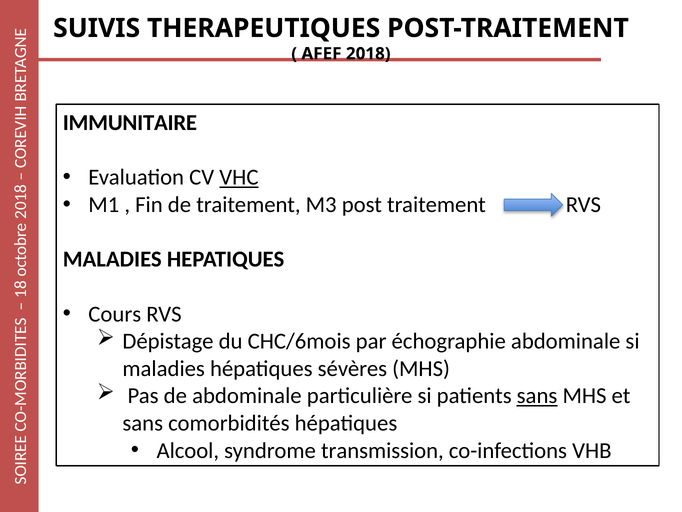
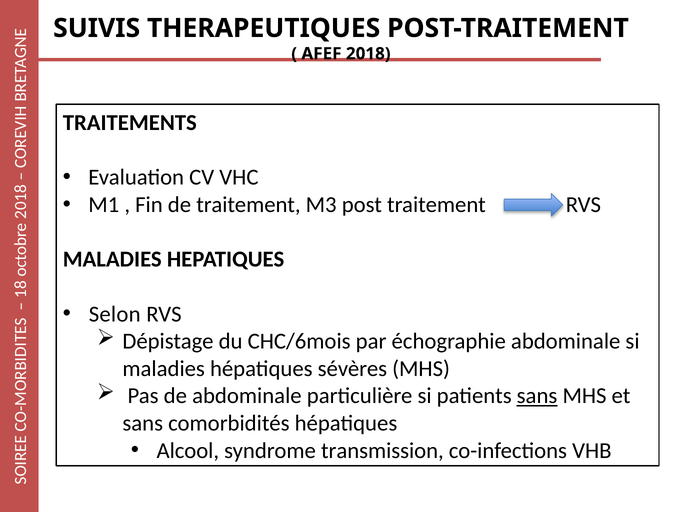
IMMUNITAIRE: IMMUNITAIRE -> TRAITEMENTS
VHC underline: present -> none
Cours: Cours -> Selon
